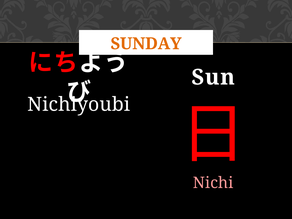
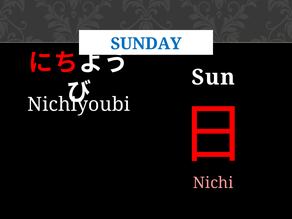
SUNDAY colour: orange -> blue
